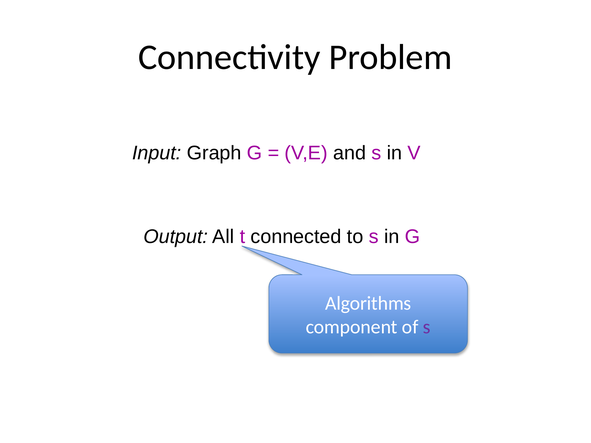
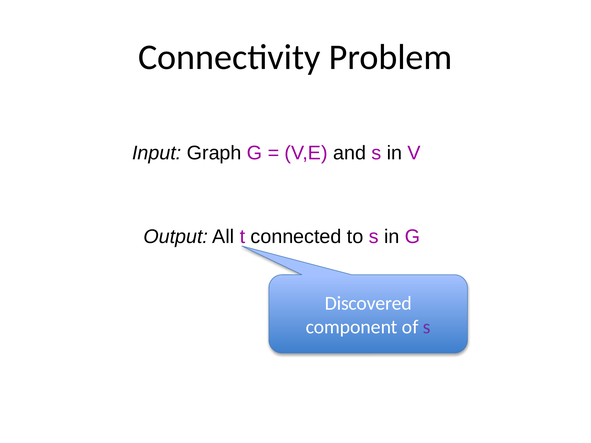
Algorithms: Algorithms -> Discovered
